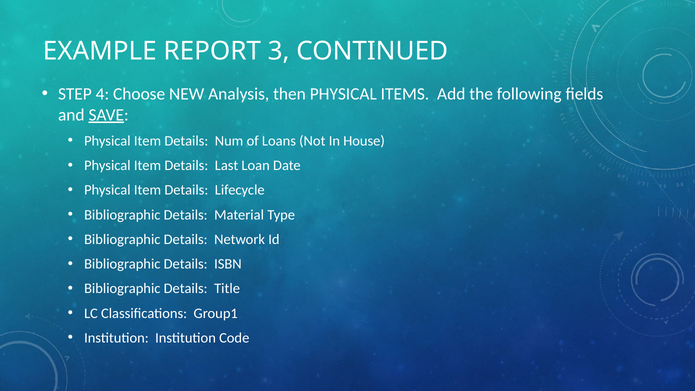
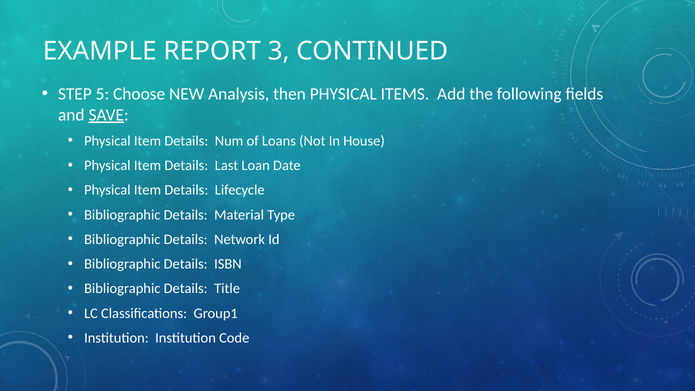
4: 4 -> 5
